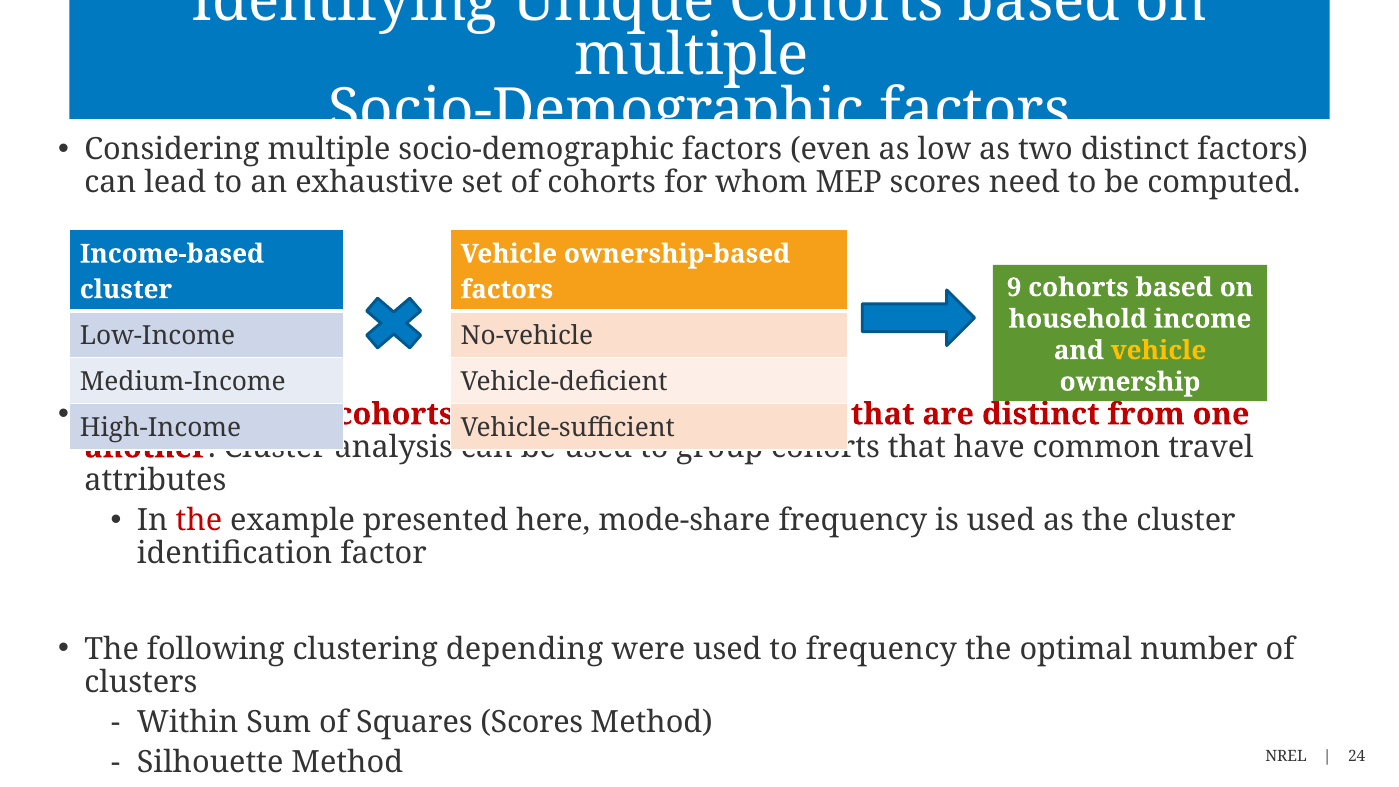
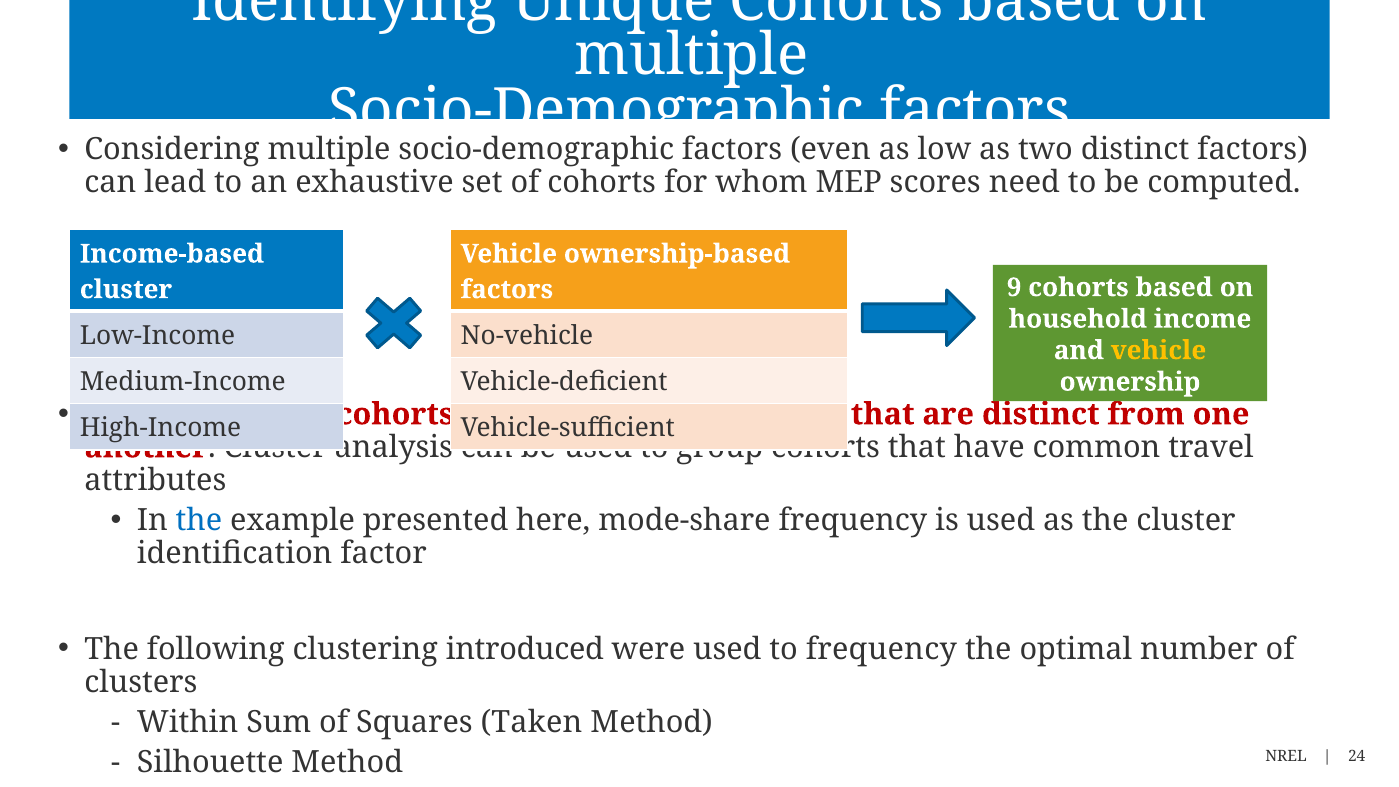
the at (199, 521) colour: red -> blue
depending: depending -> introduced
Squares Scores: Scores -> Taken
